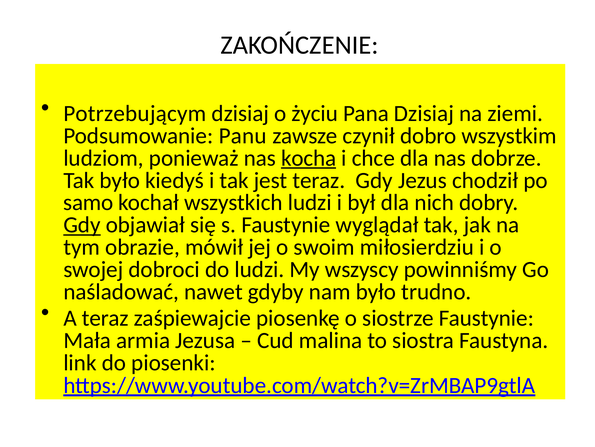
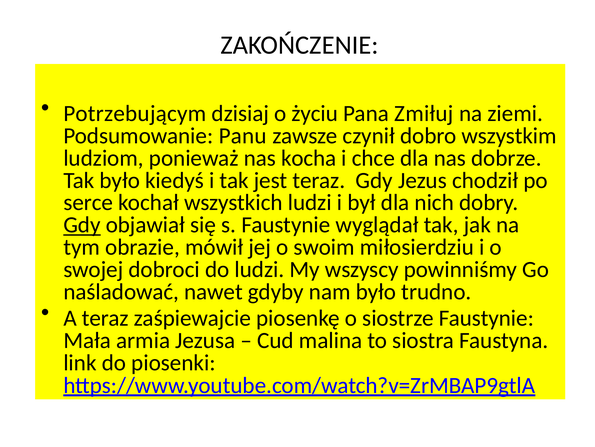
Pana Dzisiaj: Dzisiaj -> Zmiłuj
kocha underline: present -> none
samo: samo -> serce
